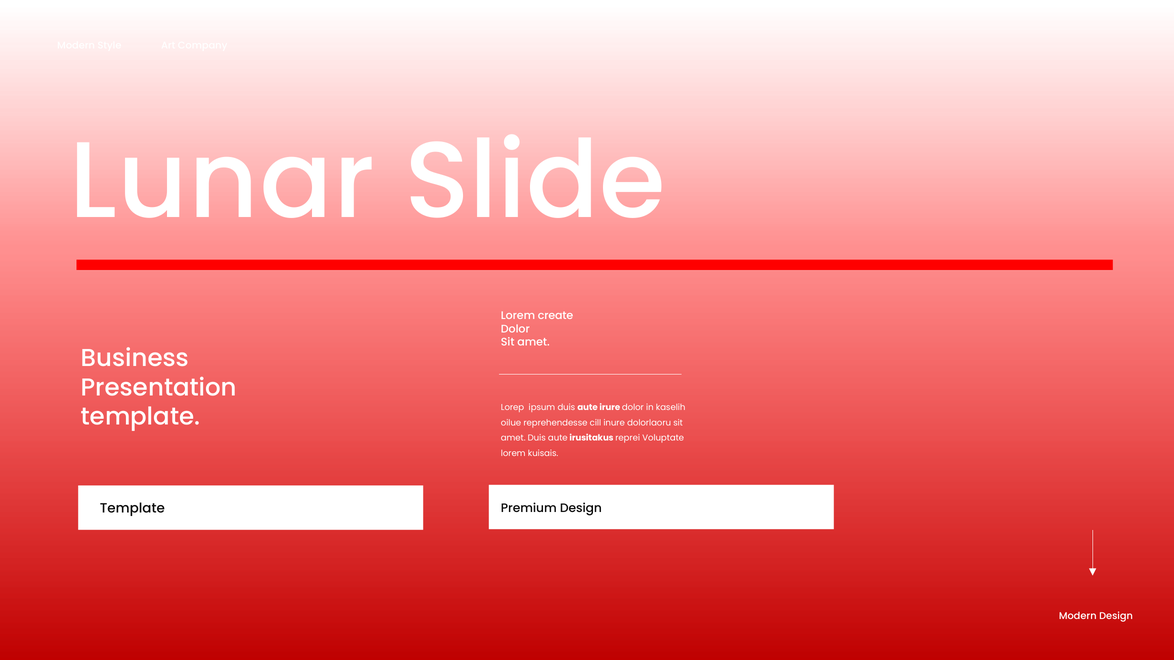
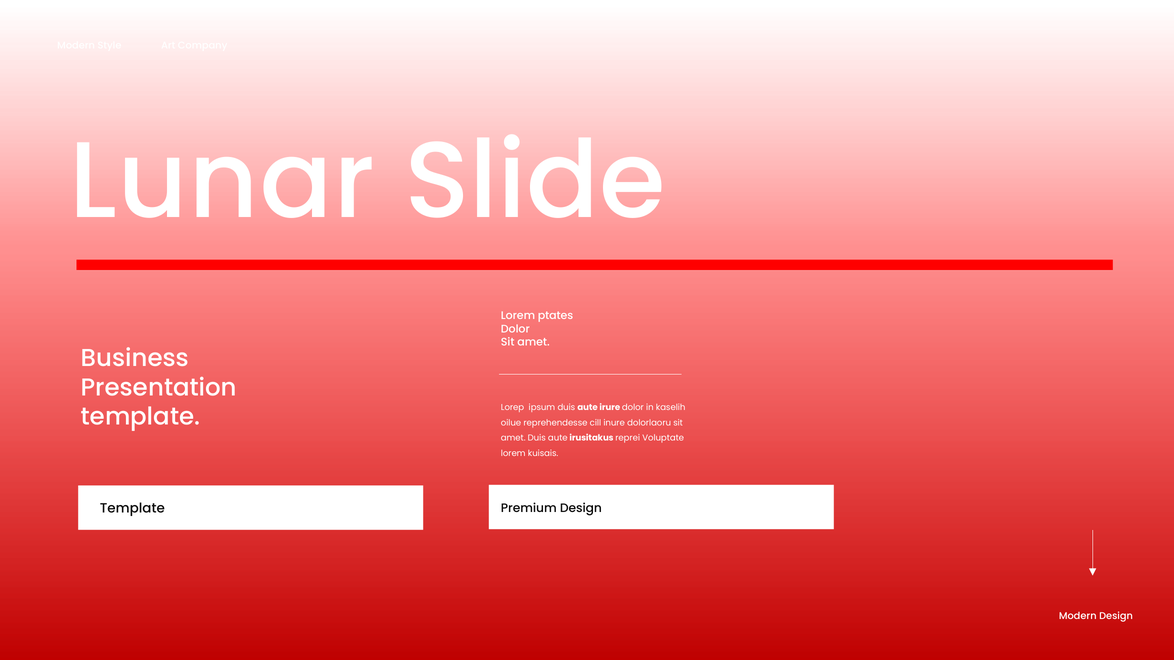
create: create -> ptates
